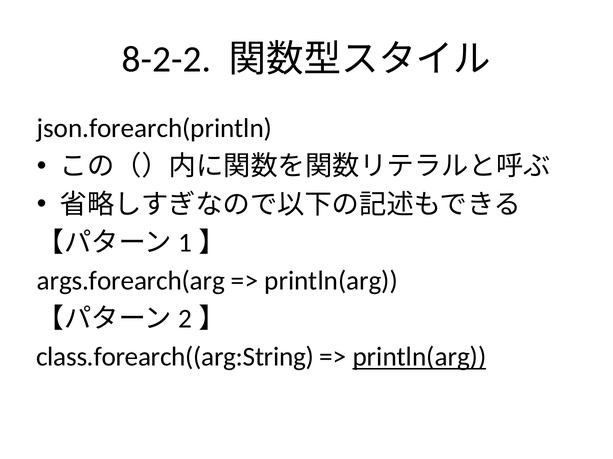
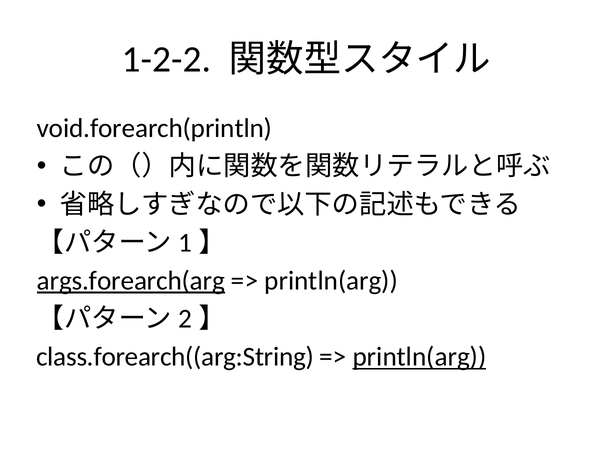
8-2-2: 8-2-2 -> 1-2-2
json.forearch(println: json.forearch(println -> void.forearch(println
args.forearch(arg underline: none -> present
